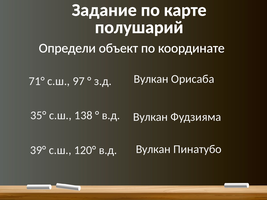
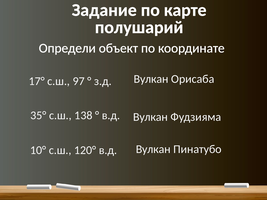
71°: 71° -> 17°
39°: 39° -> 10°
